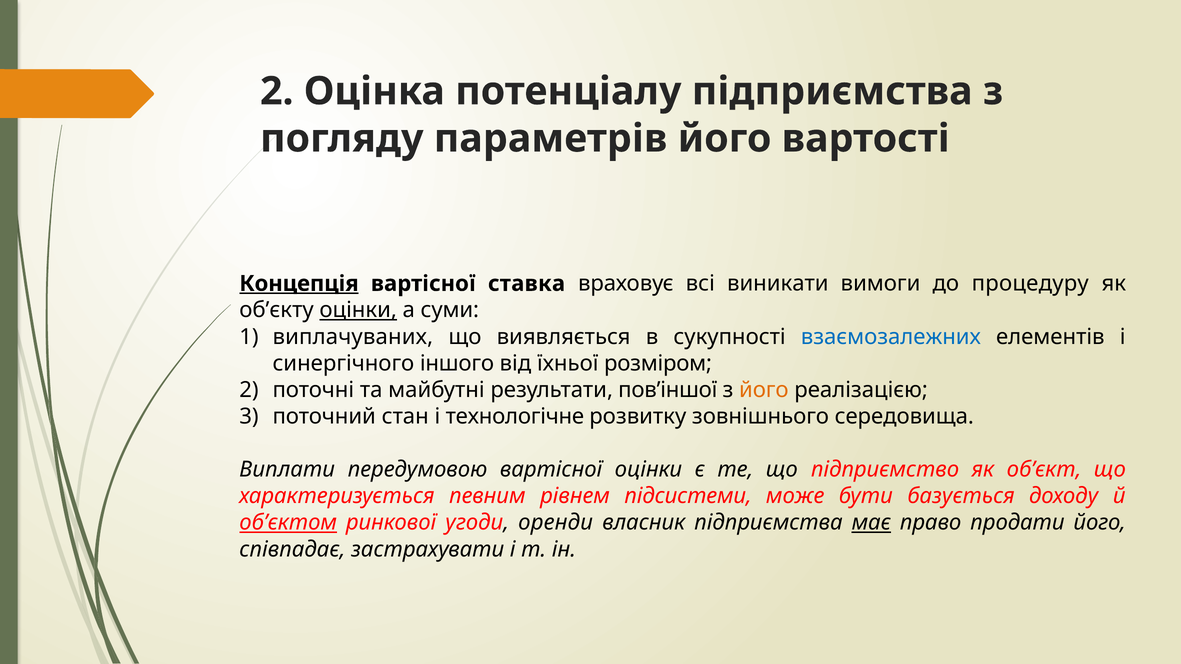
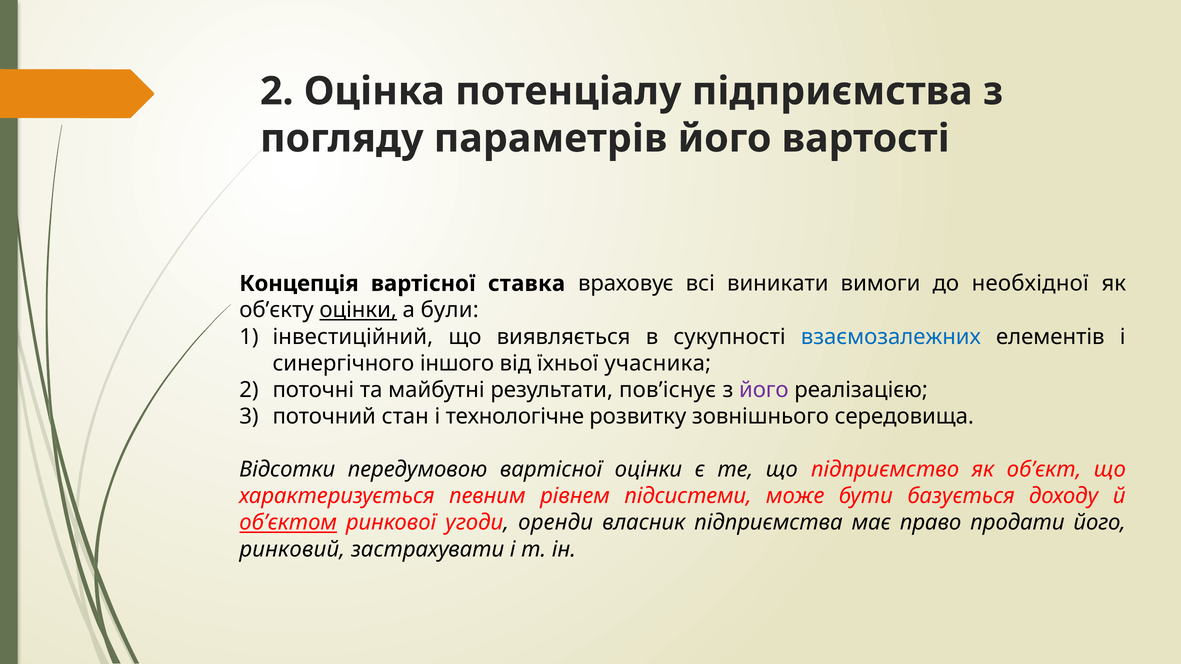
Концепція underline: present -> none
процедуру: процедуру -> необхідної
суми: суми -> були
виплачуваних: виплачуваних -> інвестиційний
розміром: розміром -> учасника
пов’іншої: пов’іншої -> пов’існує
його at (764, 390) colour: orange -> purple
Виплати: Виплати -> Відсотки
має underline: present -> none
співпадає: співпадає -> ринковий
